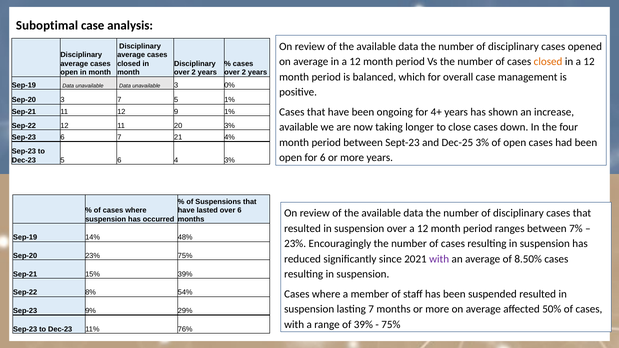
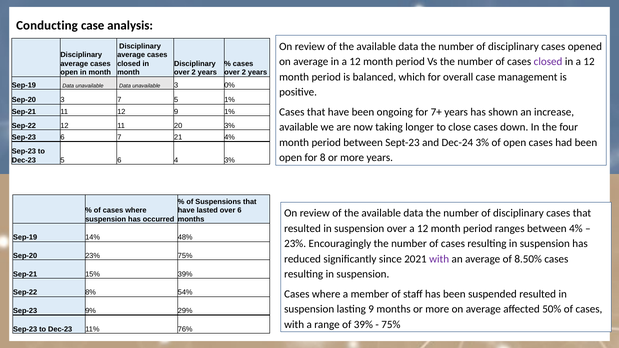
Suboptimal: Suboptimal -> Conducting
closed at (548, 62) colour: orange -> purple
4+: 4+ -> 7+
Dec-25: Dec-25 -> Dec-24
for 6: 6 -> 8
between 7%: 7% -> 4%
lasting 7: 7 -> 9
